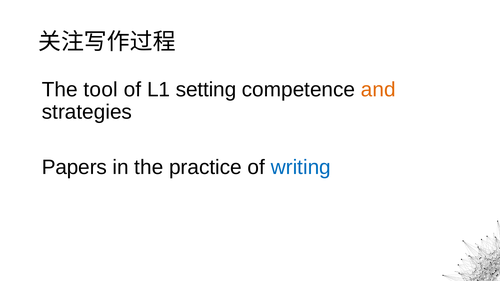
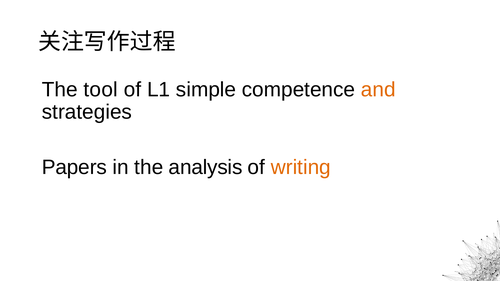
setting: setting -> simple
practice: practice -> analysis
writing colour: blue -> orange
